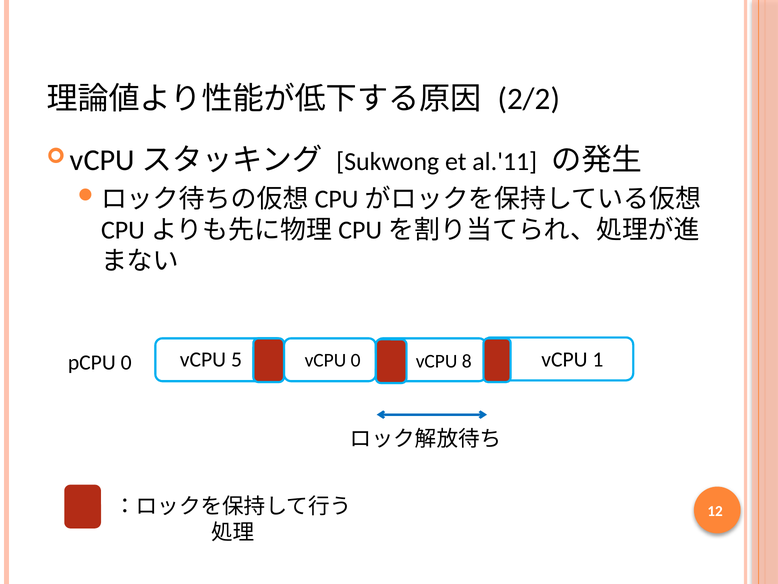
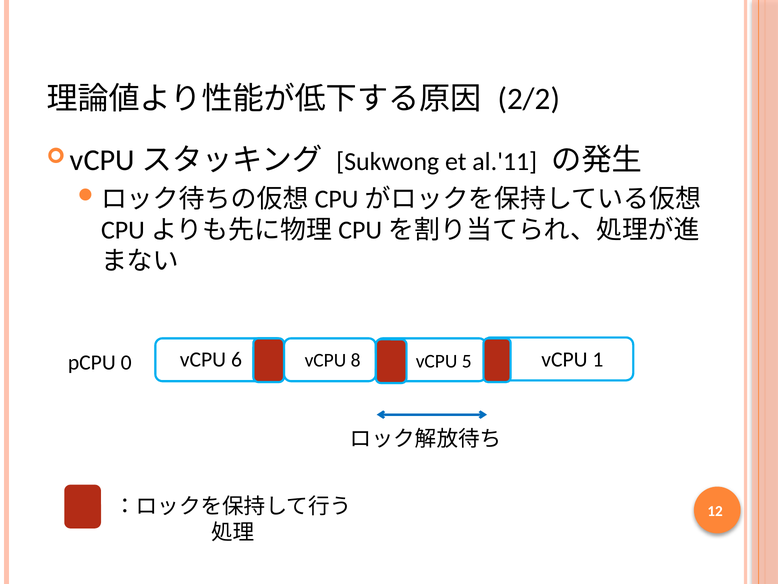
5: 5 -> 6
vCPU 0: 0 -> 8
8: 8 -> 5
